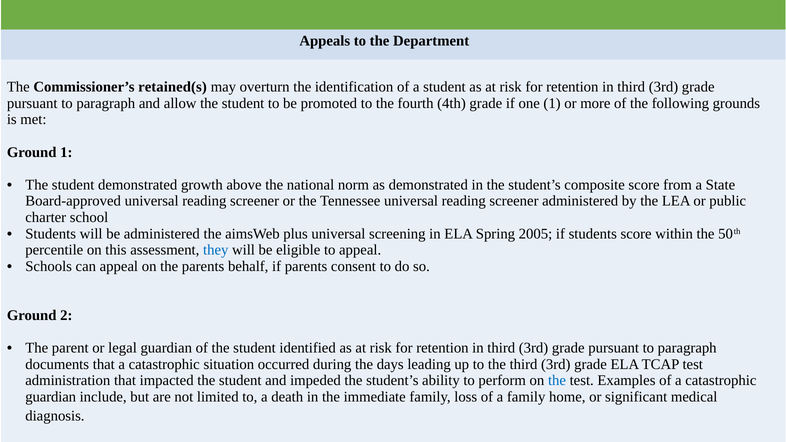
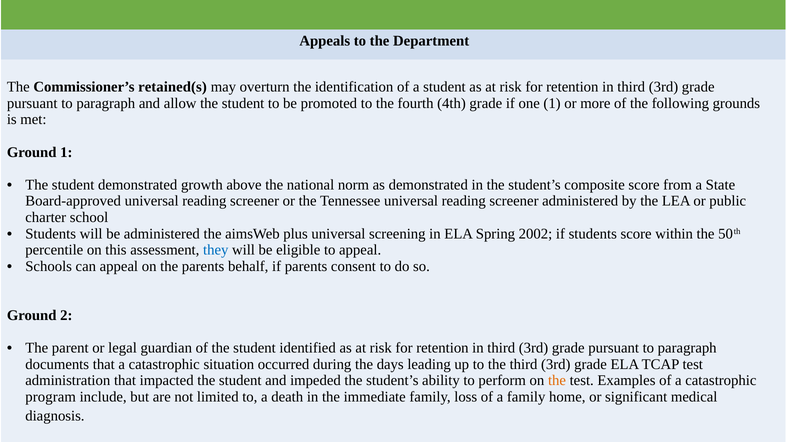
2005: 2005 -> 2002
the at (557, 381) colour: blue -> orange
guardian at (51, 397): guardian -> program
